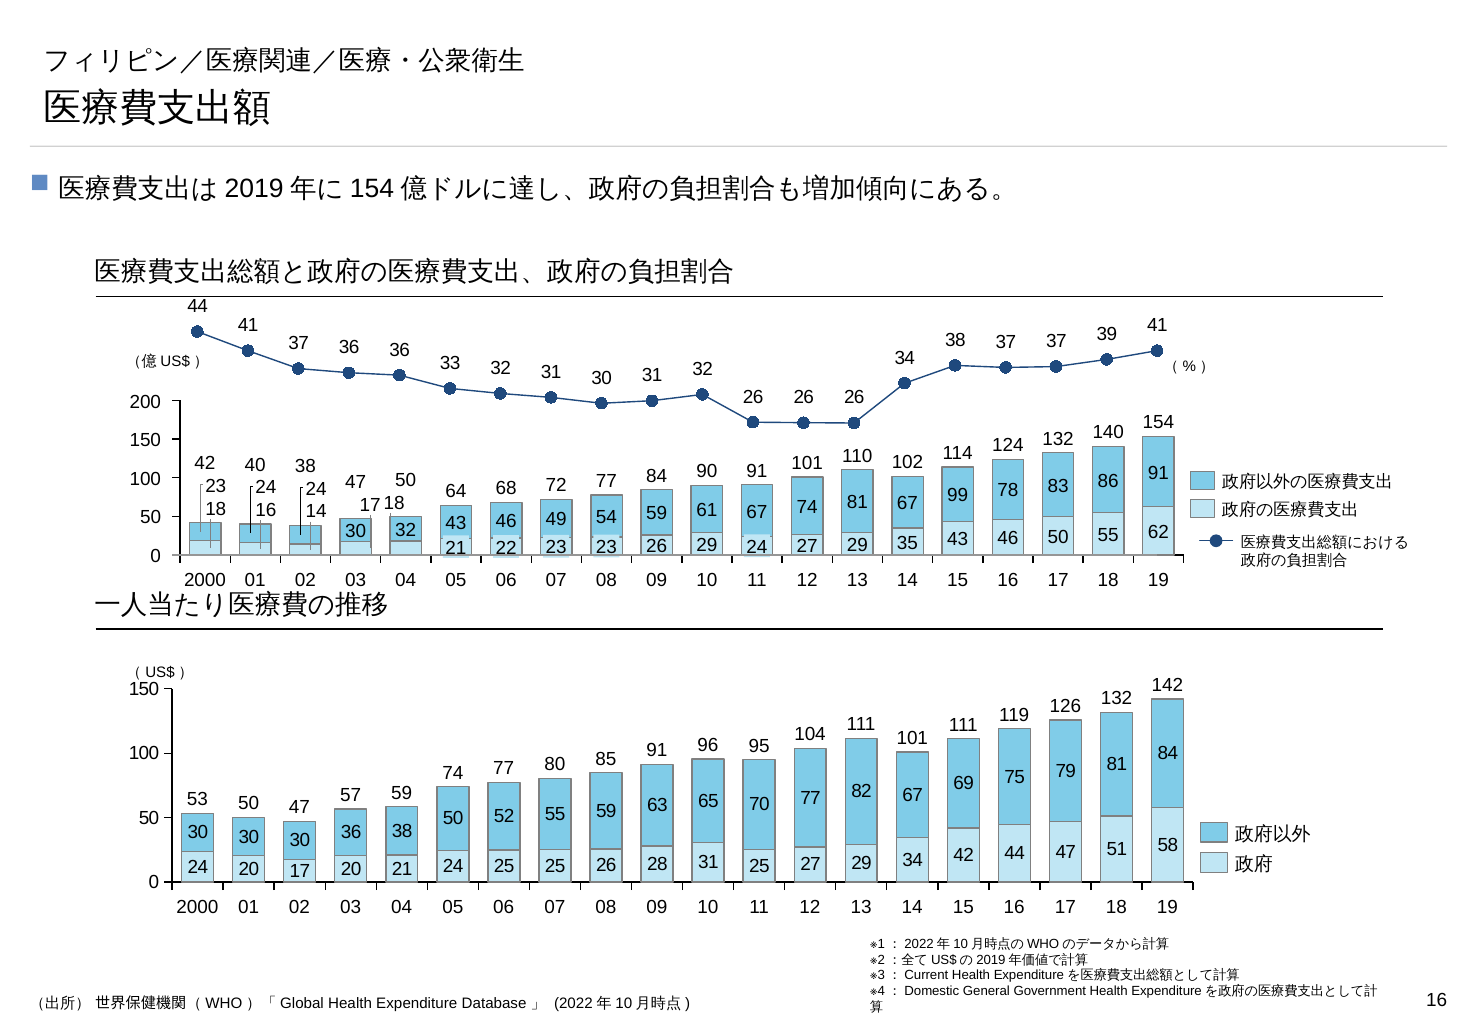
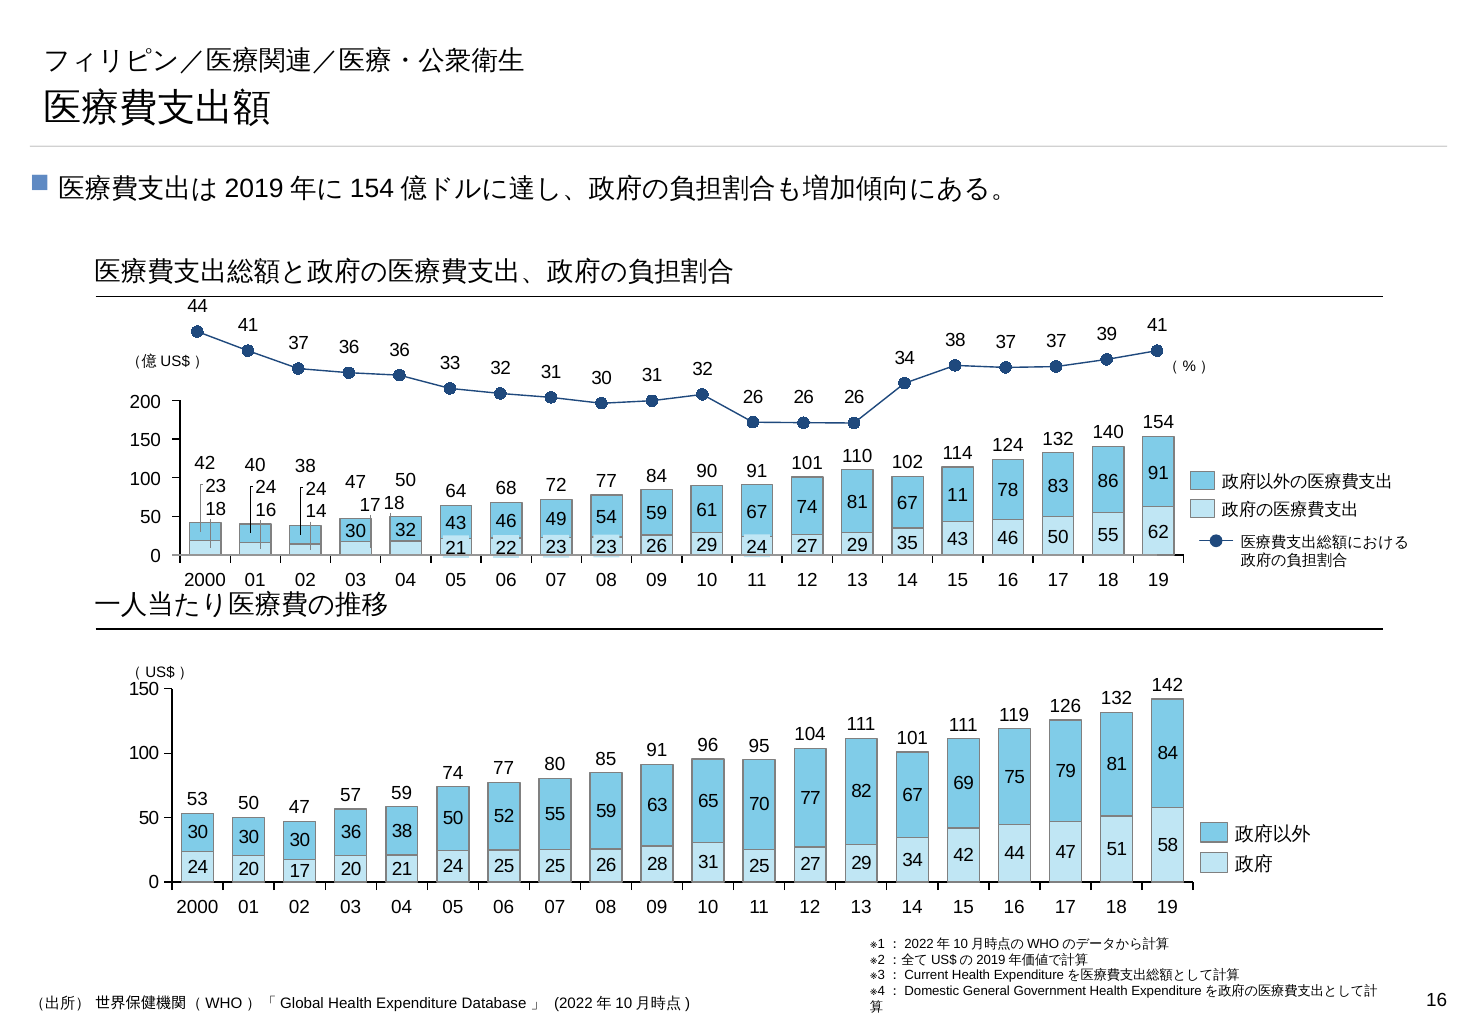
81 99: 99 -> 11
